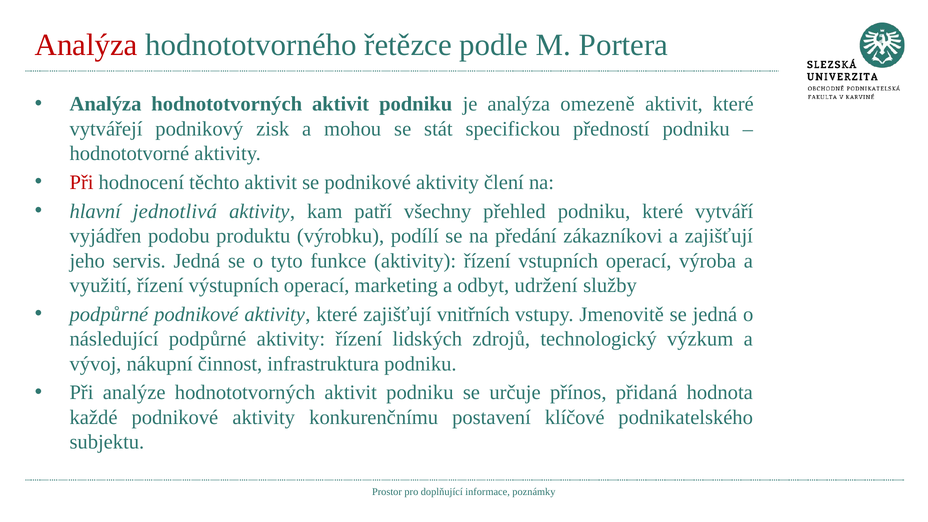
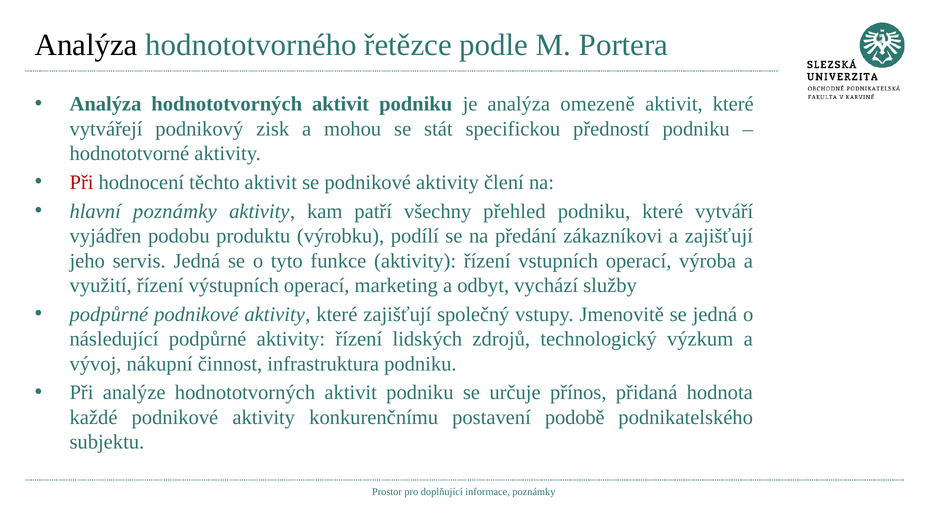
Analýza at (86, 45) colour: red -> black
hlavní jednotlivá: jednotlivá -> poznámky
udržení: udržení -> vychází
vnitřních: vnitřních -> společný
klíčové: klíčové -> podobě
